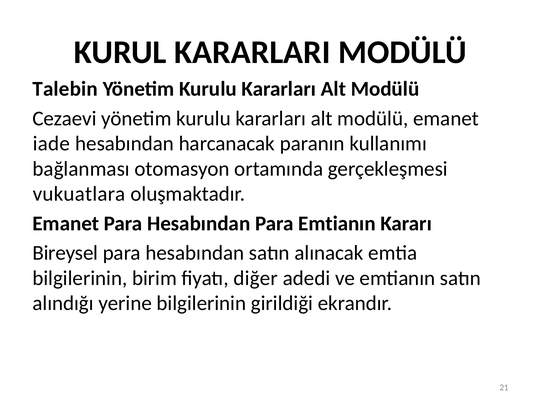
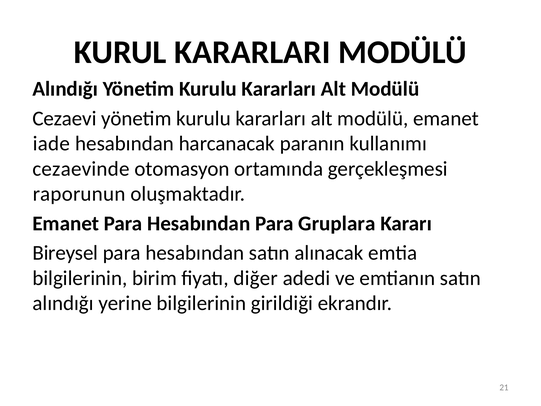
Talebin at (65, 89): Talebin -> Alındığı
bağlanması: bağlanması -> cezaevinde
vukuatlara: vukuatlara -> raporunun
Para Emtianın: Emtianın -> Gruplara
